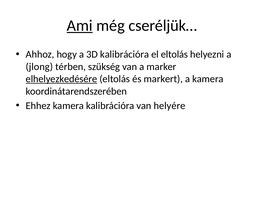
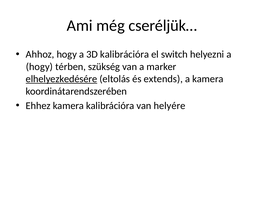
Ami underline: present -> none
el eltolás: eltolás -> switch
jlong at (39, 67): jlong -> hogy
markert: markert -> extends
